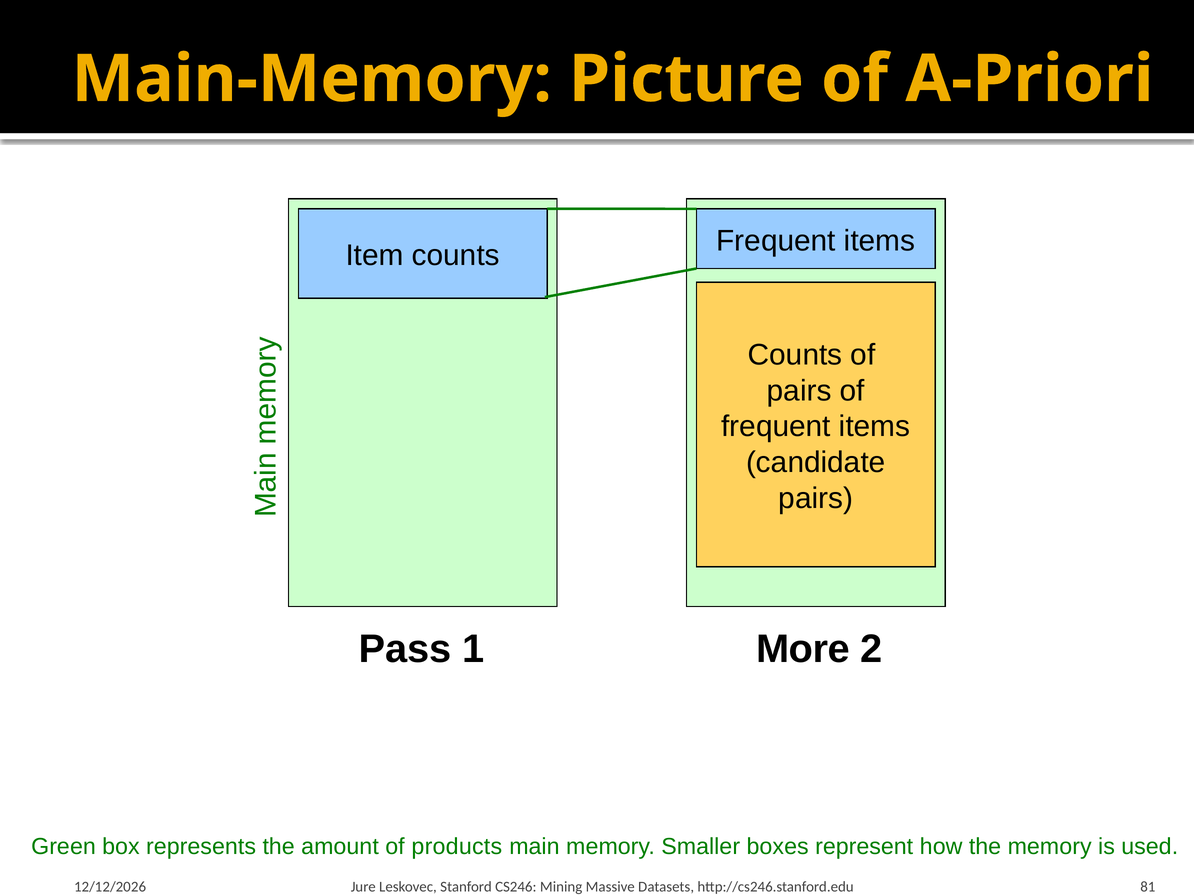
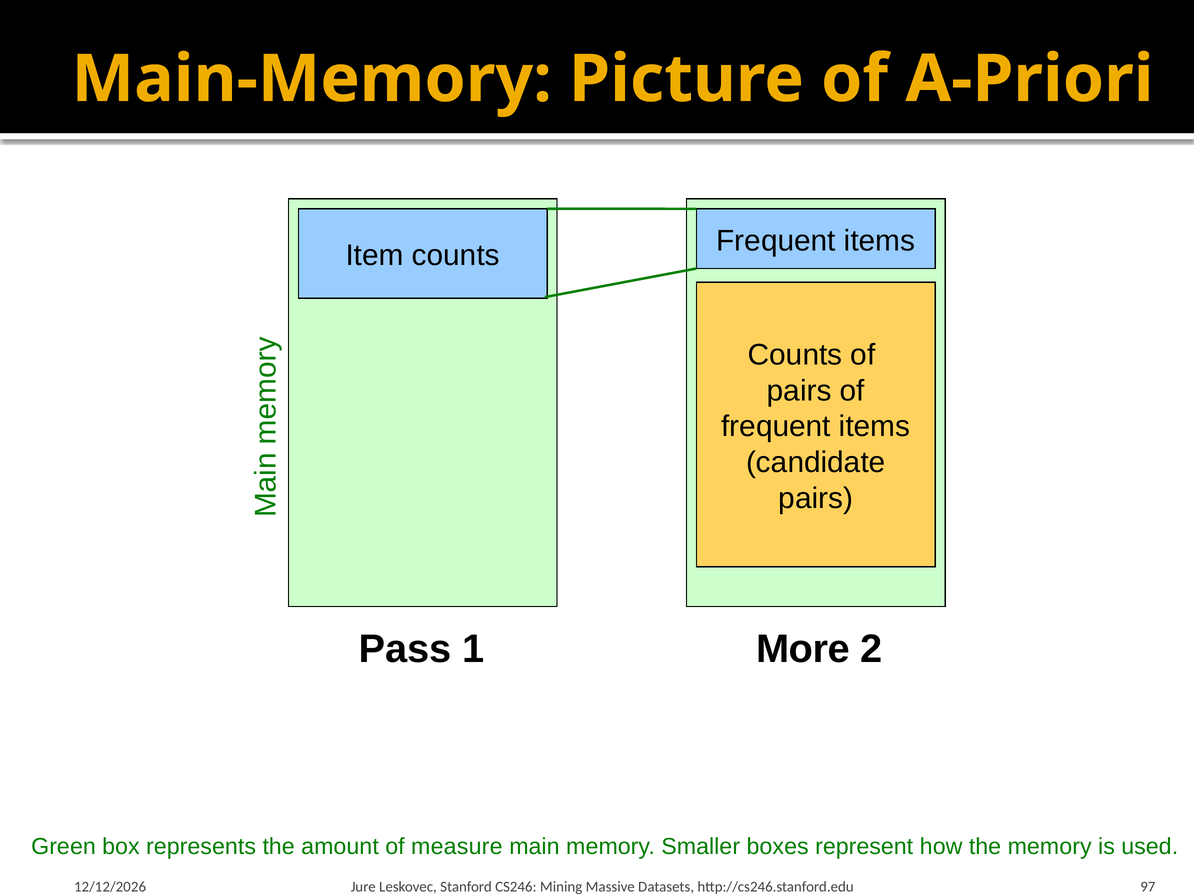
products: products -> measure
81: 81 -> 97
